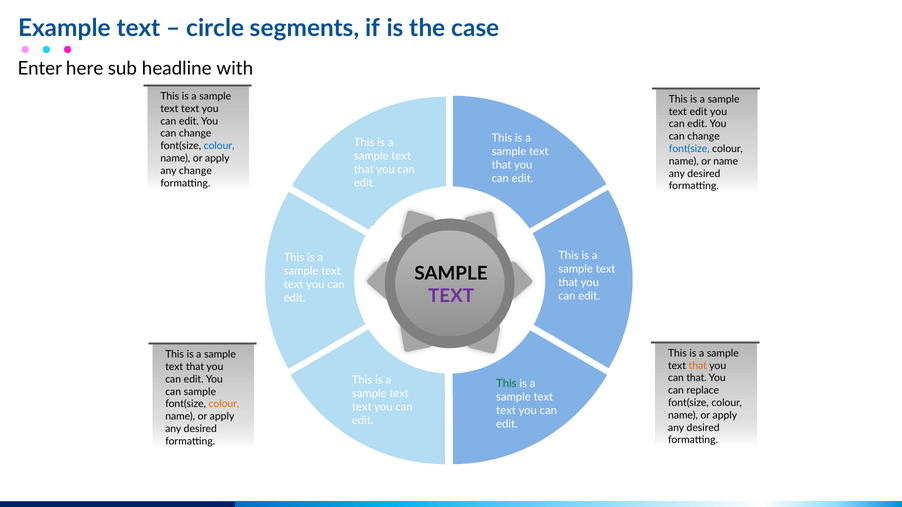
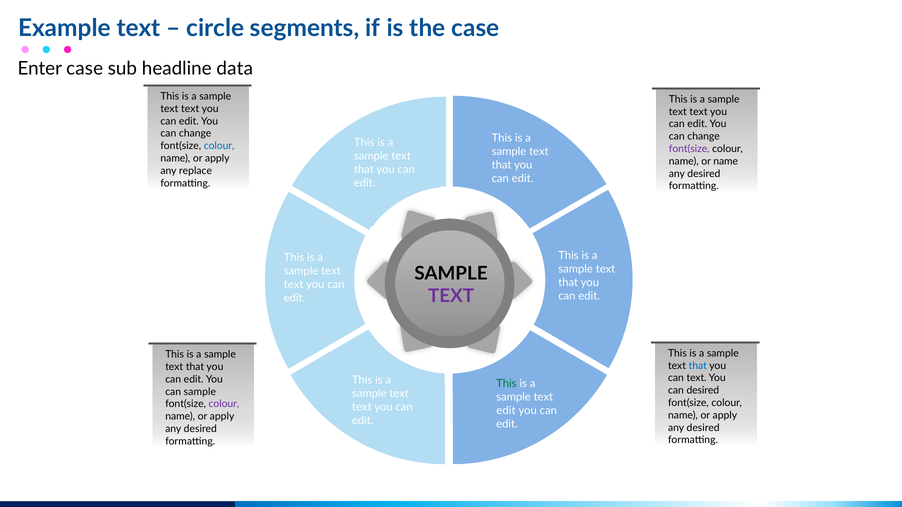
Enter here: here -> case
with: with -> data
edit at (699, 112): edit -> text
font(size at (689, 149) colour: blue -> purple
any change: change -> replace
that at (698, 366) colour: orange -> blue
can that: that -> text
can replace: replace -> desired
colour at (224, 404) colour: orange -> purple
text at (506, 411): text -> edit
